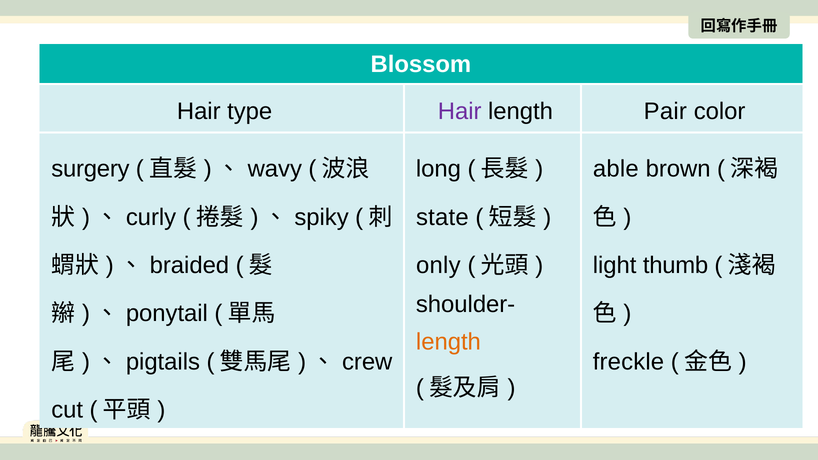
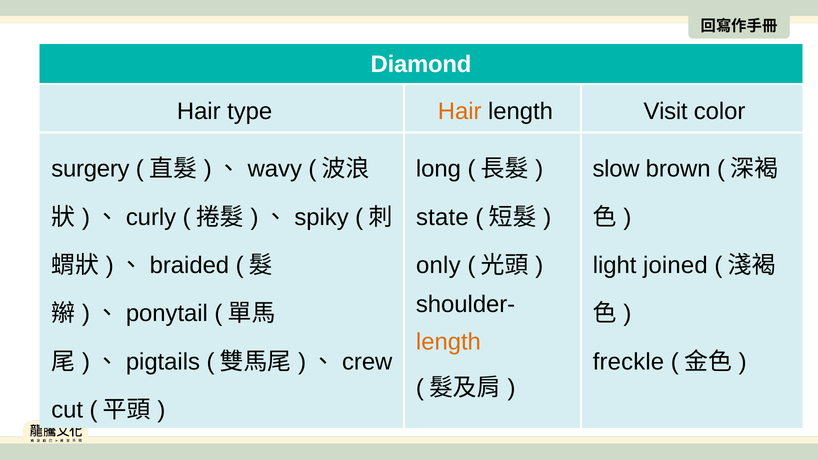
Blossom: Blossom -> Diamond
Hair at (460, 112) colour: purple -> orange
Pair: Pair -> Visit
able: able -> slow
thumb: thumb -> joined
